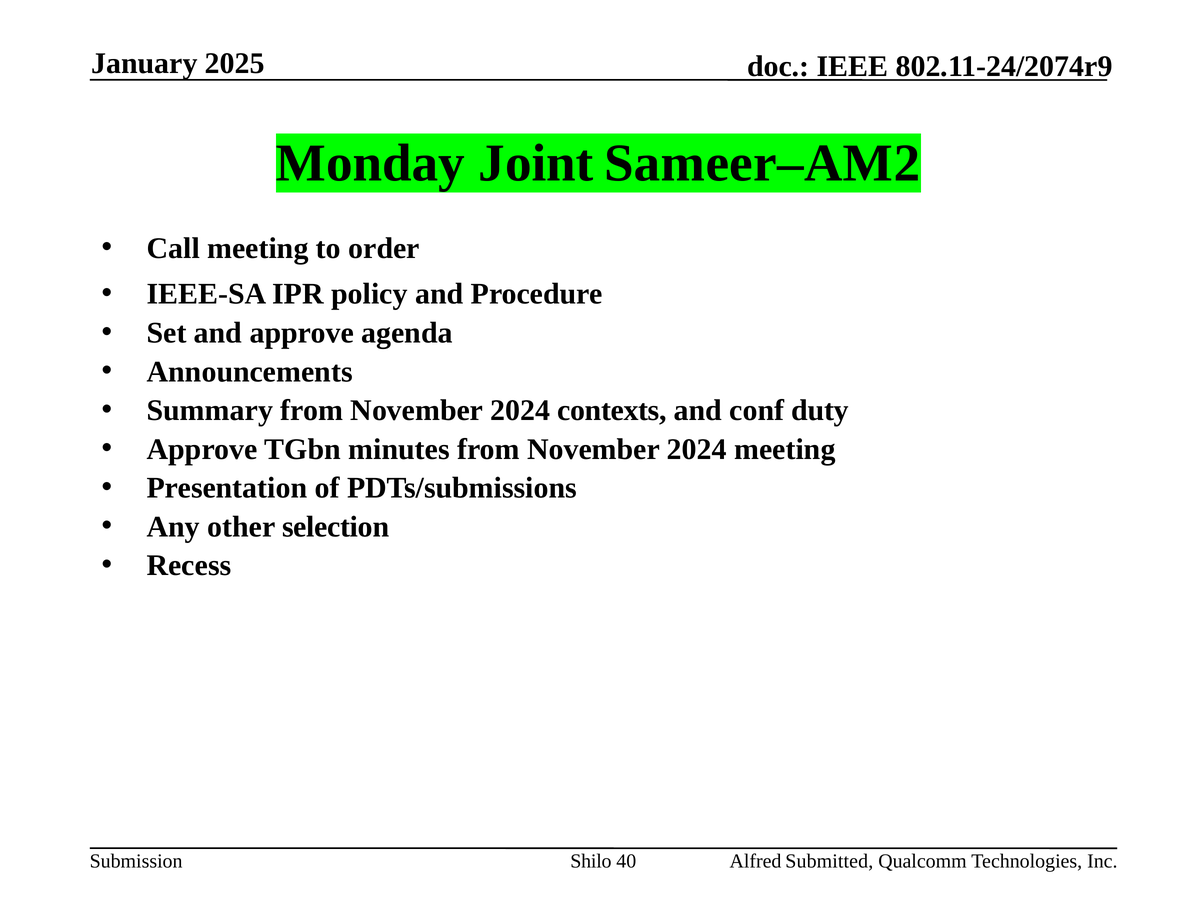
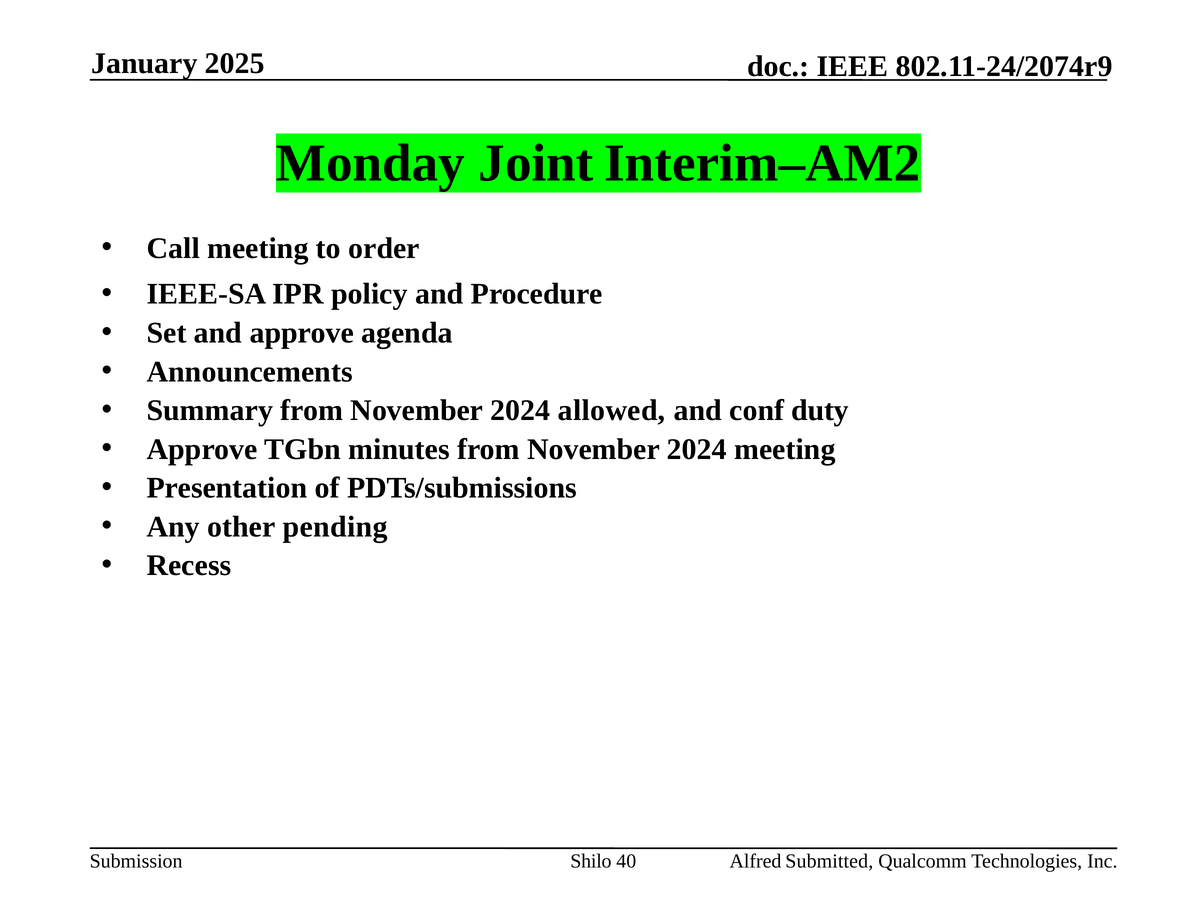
Sameer–AM2: Sameer–AM2 -> Interim–AM2
contexts: contexts -> allowed
selection: selection -> pending
